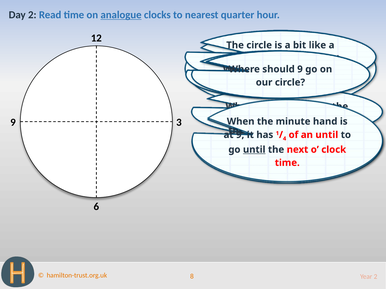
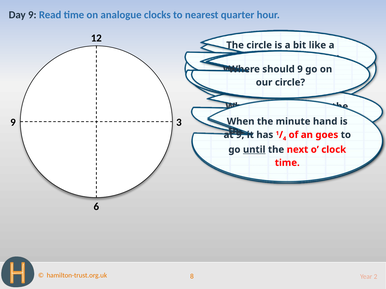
Day 2: 2 -> 9
analogue underline: present -> none
until at (327, 135): until -> goes
